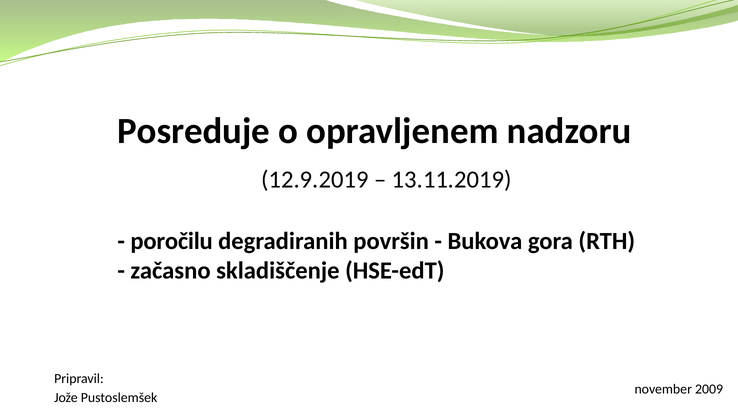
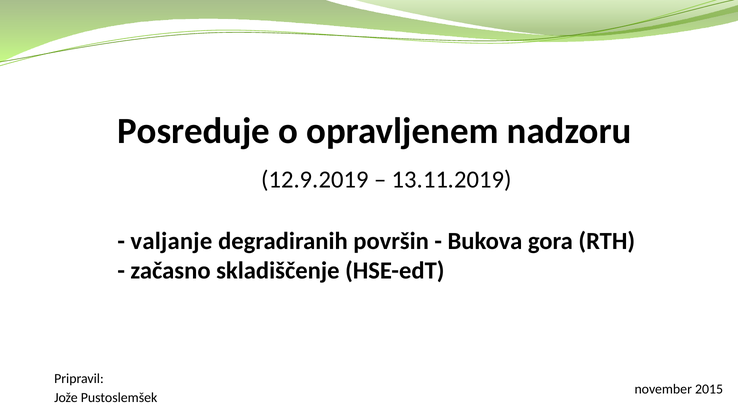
poročilu: poročilu -> valjanje
2009: 2009 -> 2015
